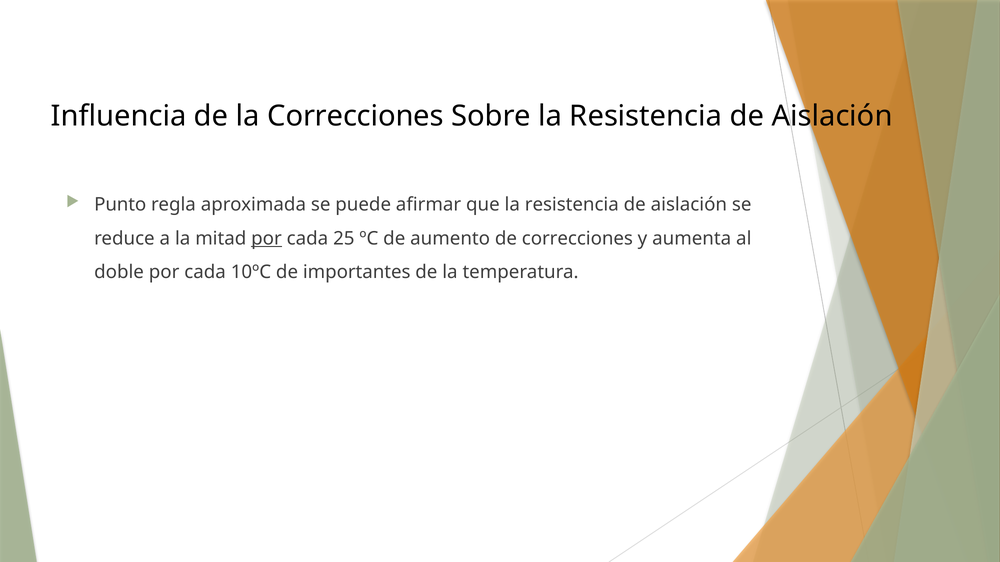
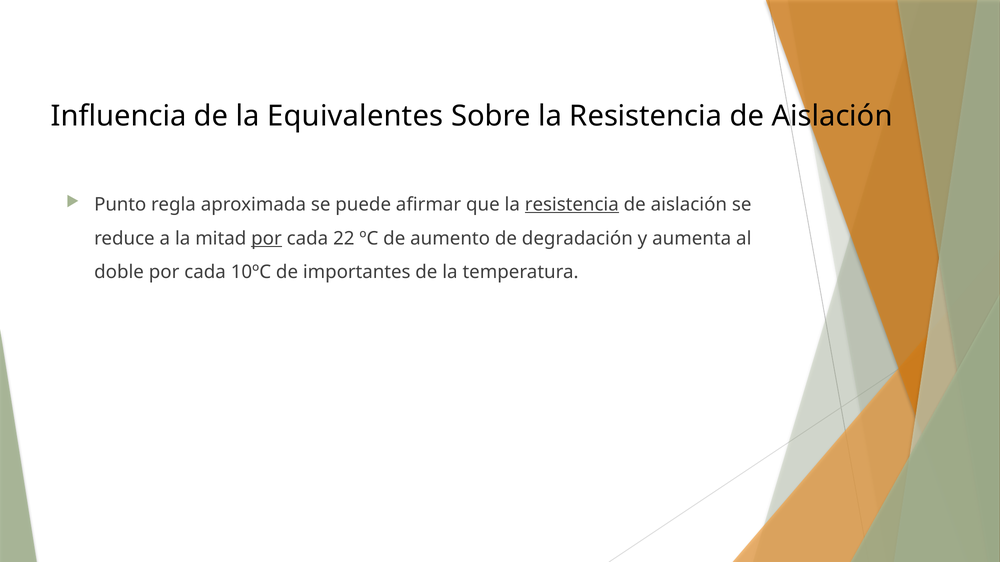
la Correcciones: Correcciones -> Equivalentes
resistencia at (572, 205) underline: none -> present
25: 25 -> 22
de correcciones: correcciones -> degradación
